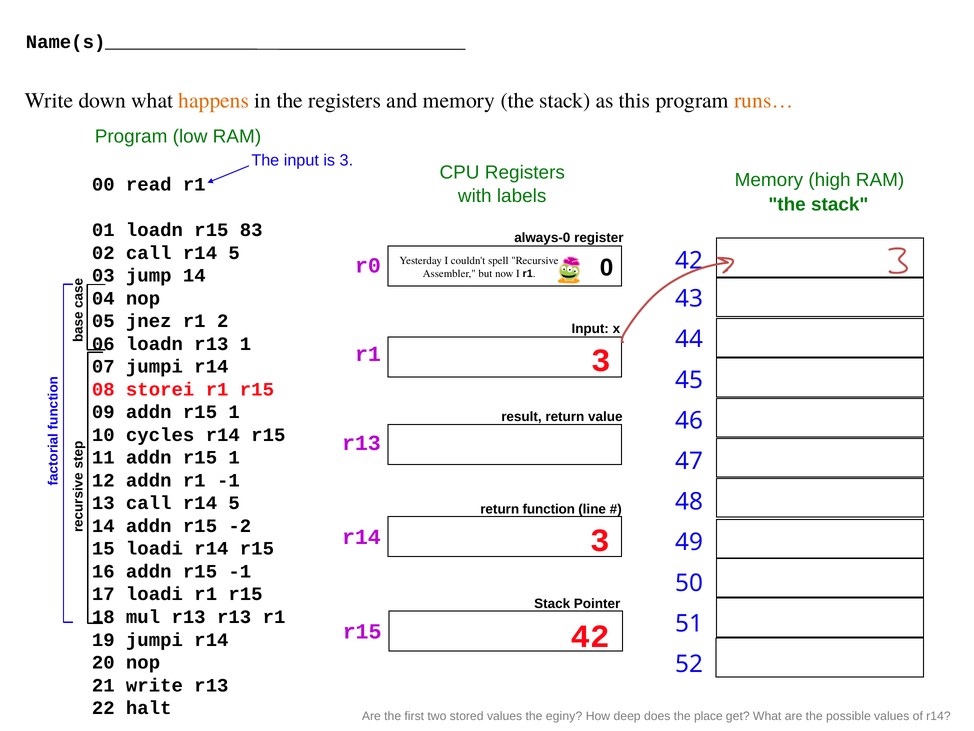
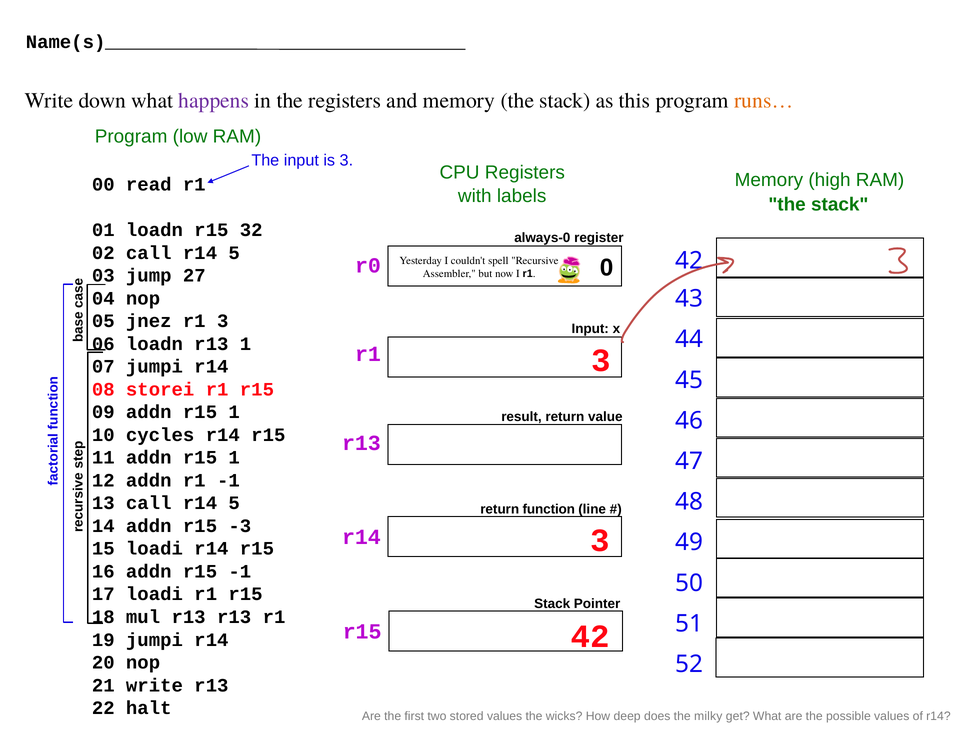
happens colour: orange -> purple
83: 83 -> 32
jump 14: 14 -> 27
r1 2: 2 -> 3
-2: -2 -> -3
eginy: eginy -> wicks
place: place -> milky
